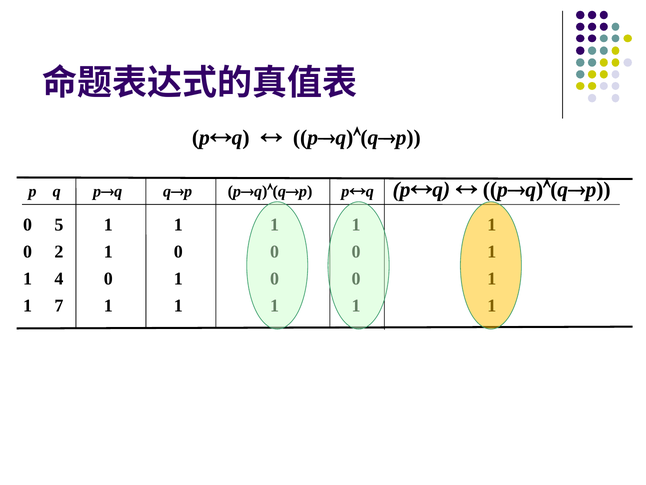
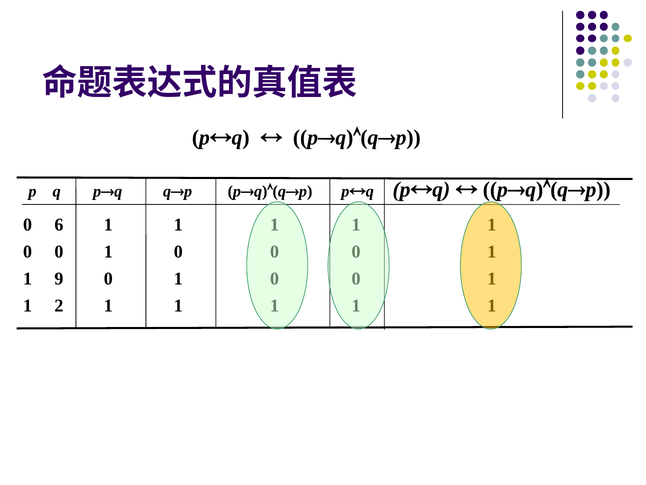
5: 5 -> 6
2 at (59, 252): 2 -> 0
4: 4 -> 9
7: 7 -> 2
